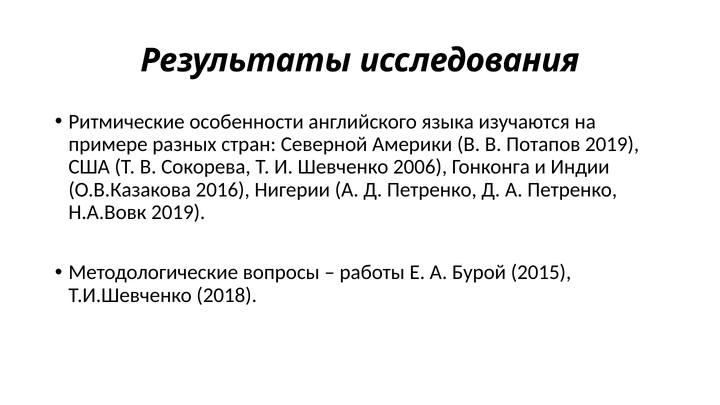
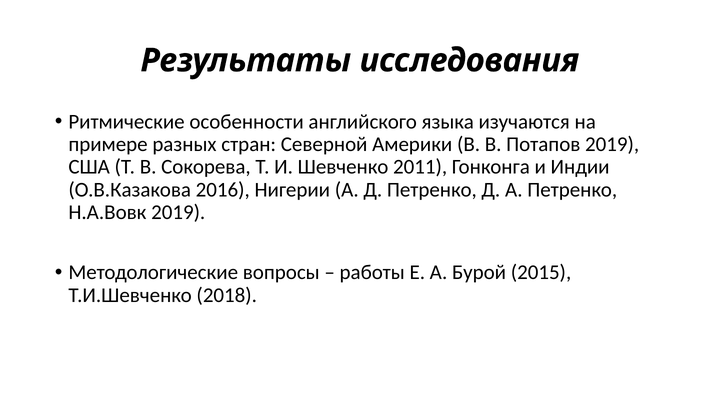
2006: 2006 -> 2011
